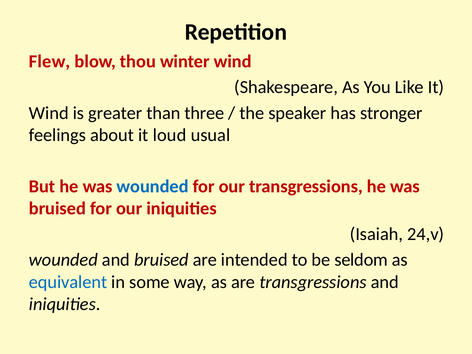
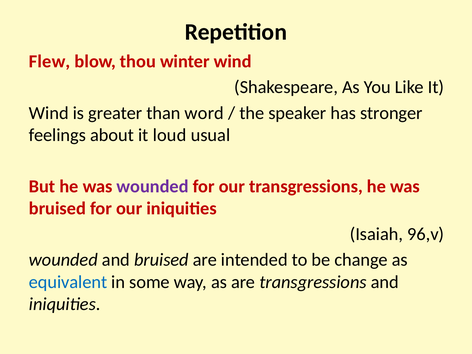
three: three -> word
wounded at (153, 186) colour: blue -> purple
24,v: 24,v -> 96,v
seldom: seldom -> change
